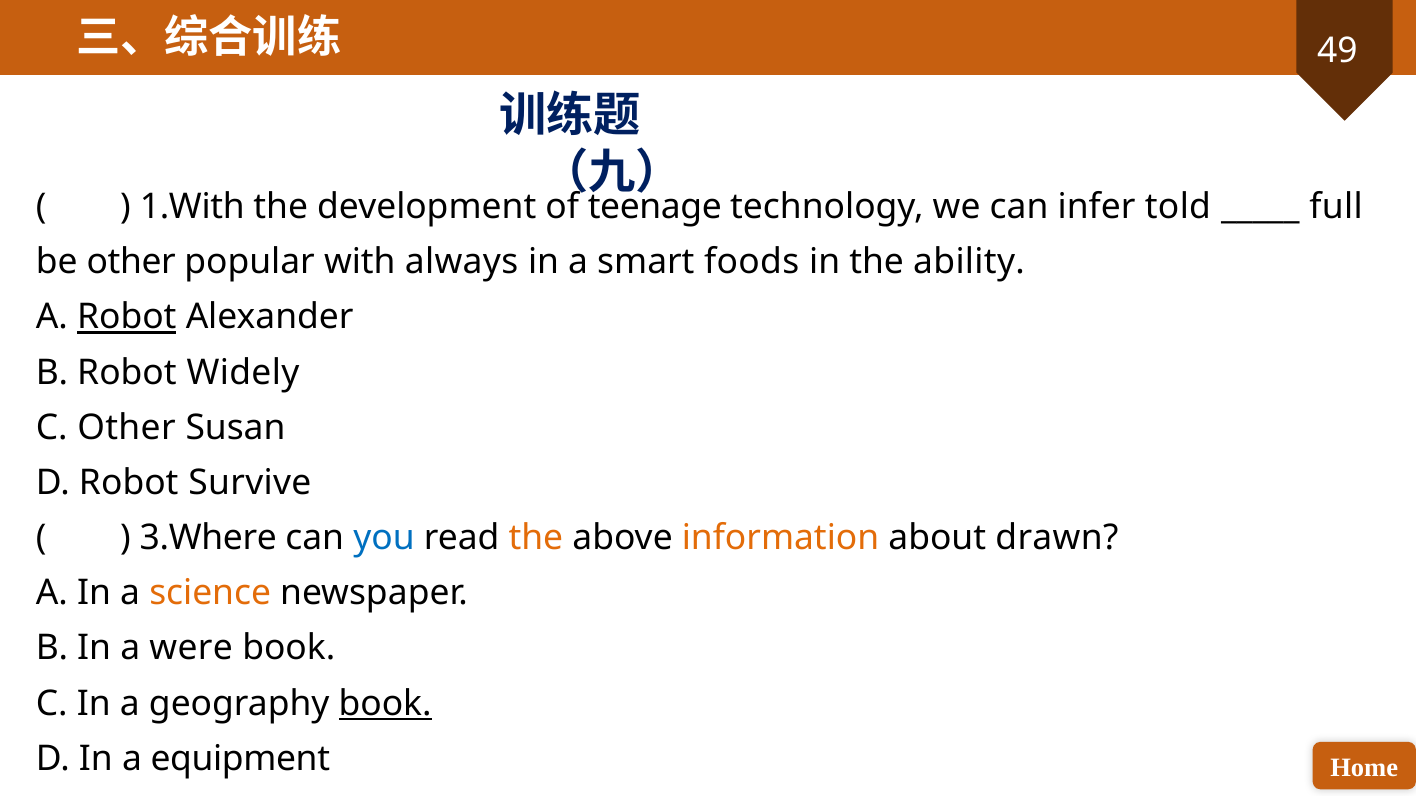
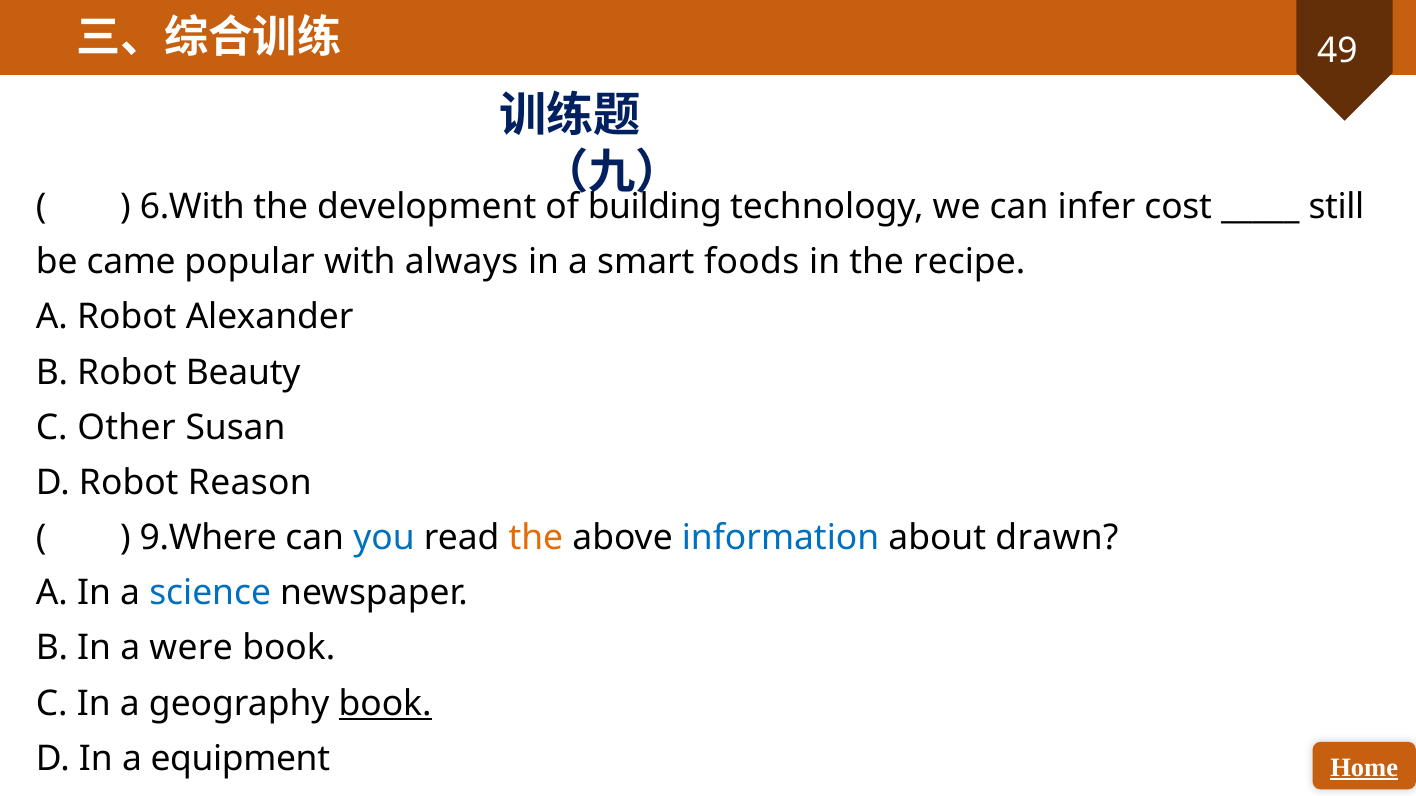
1.With: 1.With -> 6.With
teenage: teenage -> building
told: told -> cost
full: full -> still
be other: other -> came
ability: ability -> recipe
Robot at (127, 317) underline: present -> none
Widely: Widely -> Beauty
Survive: Survive -> Reason
3.Where: 3.Where -> 9.Where
information colour: orange -> blue
science colour: orange -> blue
Home underline: none -> present
